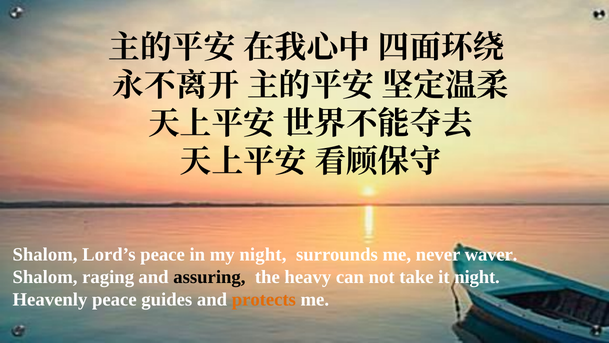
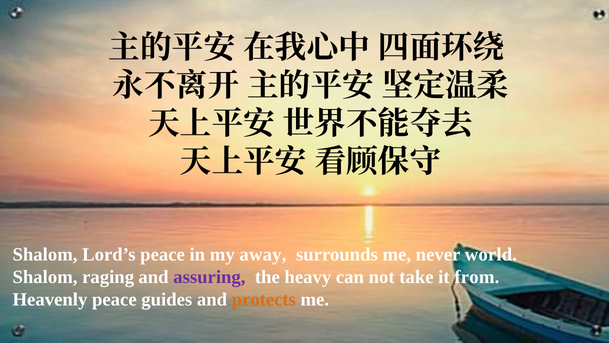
my night: night -> away
waver: waver -> world
assuring colour: black -> purple
it night: night -> from
